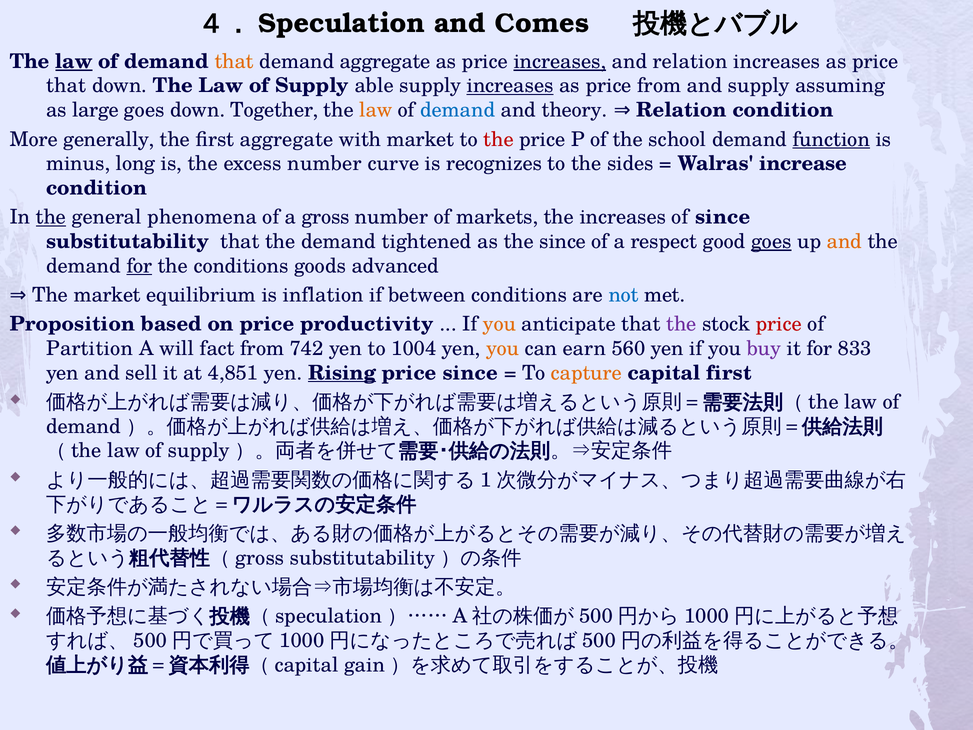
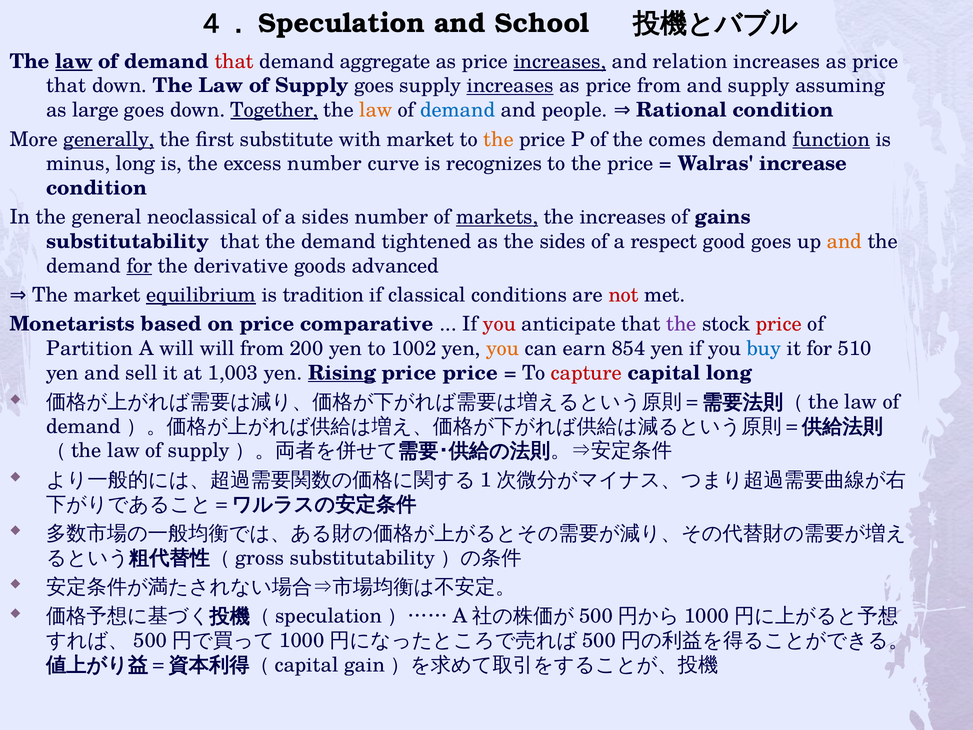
Comes: Comes -> School
that at (234, 61) colour: orange -> red
Supply able: able -> goes
Together underline: none -> present
theory: theory -> people
Relation at (682, 110): Relation -> Rational
generally underline: none -> present
first aggregate: aggregate -> substitute
the at (499, 139) colour: red -> orange
school: school -> comes
sides at (630, 164): sides -> price
the at (51, 217) underline: present -> none
phenomena: phenomena -> neoclassical
a gross: gross -> sides
markets underline: none -> present
of since: since -> gains
the since: since -> sides
goes at (771, 241) underline: present -> none
the conditions: conditions -> derivative
equilibrium underline: none -> present
inflation: inflation -> tradition
between: between -> classical
not colour: blue -> red
Proposition: Proposition -> Monetarists
productivity: productivity -> comparative
you at (499, 324) colour: orange -> red
will fact: fact -> will
742: 742 -> 200
1004: 1004 -> 1002
560: 560 -> 854
buy colour: purple -> blue
833: 833 -> 510
4,851: 4,851 -> 1,003
price since: since -> price
capture colour: orange -> red
capital first: first -> long
